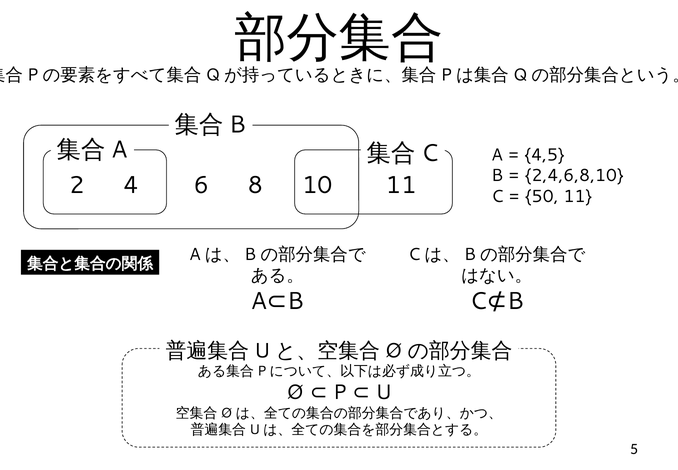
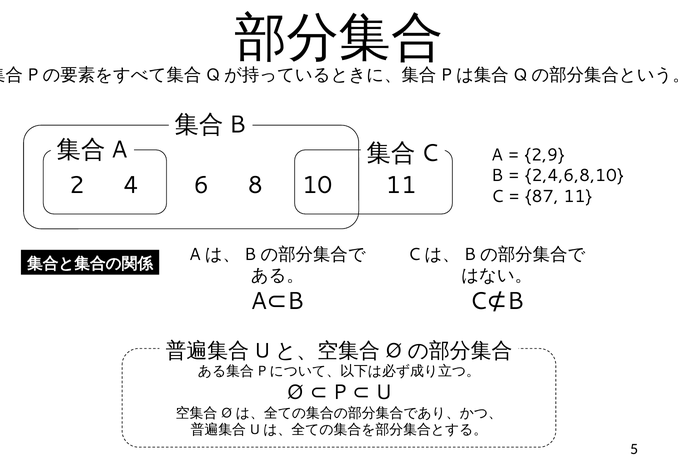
4,5: 4,5 -> 2,9
50: 50 -> 87
